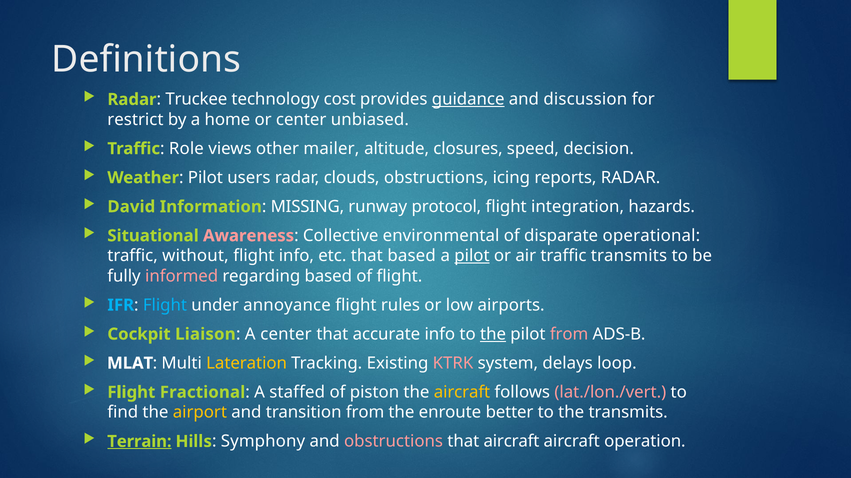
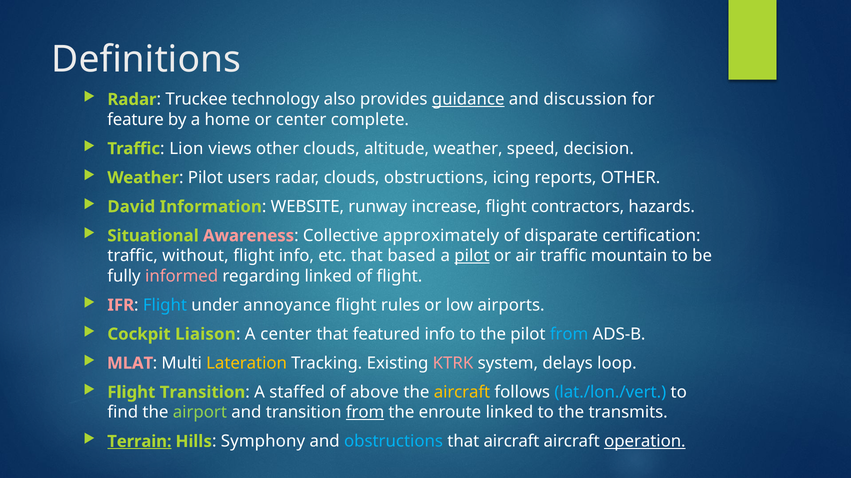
cost: cost -> also
restrict: restrict -> feature
unbiased: unbiased -> complete
Role: Role -> Lion
other mailer: mailer -> clouds
altitude closures: closures -> weather
reports RADAR: RADAR -> OTHER
MISSING: MISSING -> WEBSITE
protocol: protocol -> increase
integration: integration -> contractors
environmental: environmental -> approximately
operational: operational -> certification
traffic transmits: transmits -> mountain
regarding based: based -> linked
IFR colour: light blue -> pink
accurate: accurate -> featured
the at (493, 335) underline: present -> none
from at (569, 335) colour: pink -> light blue
MLAT colour: white -> pink
Flight Fractional: Fractional -> Transition
piston: piston -> above
lat./lon./vert colour: pink -> light blue
airport colour: yellow -> light green
from at (365, 413) underline: none -> present
enroute better: better -> linked
obstructions at (394, 442) colour: pink -> light blue
operation underline: none -> present
